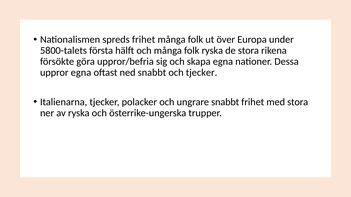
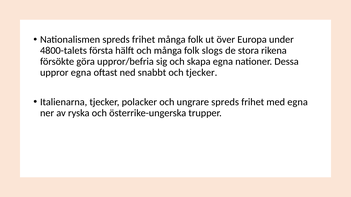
5800-talets: 5800-talets -> 4800-talets
folk ryska: ryska -> slogs
ungrare snabbt: snabbt -> spreds
med stora: stora -> egna
